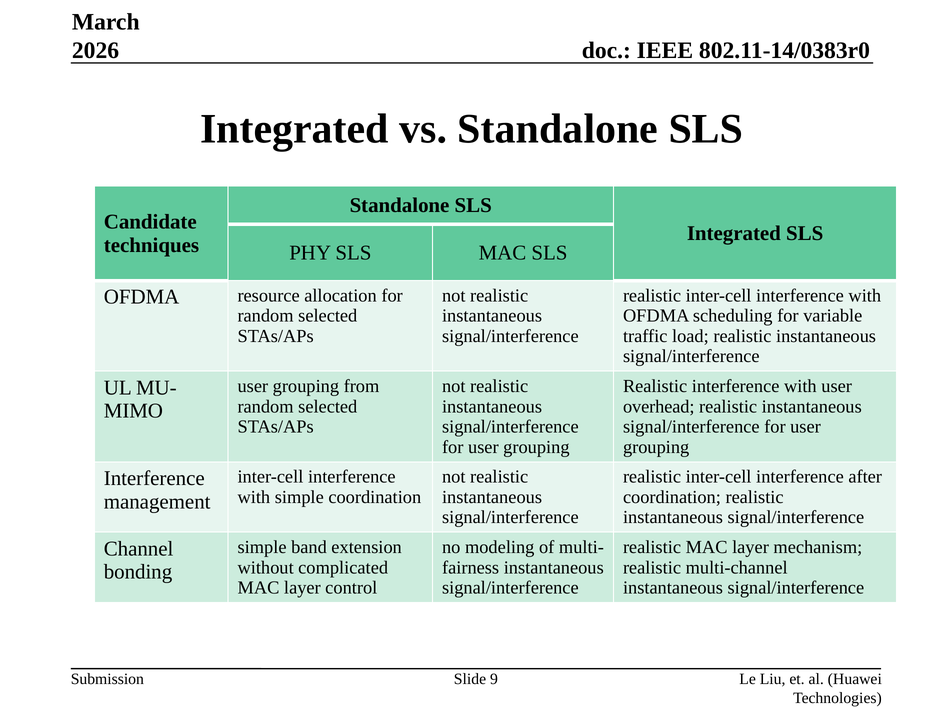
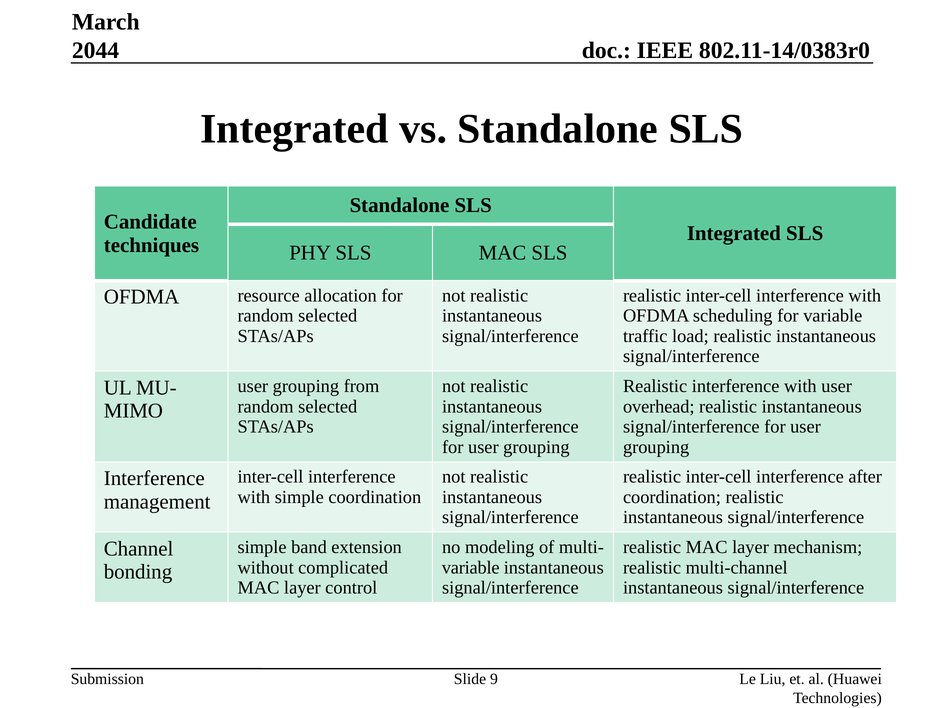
2026: 2026 -> 2044
fairness at (471, 567): fairness -> variable
